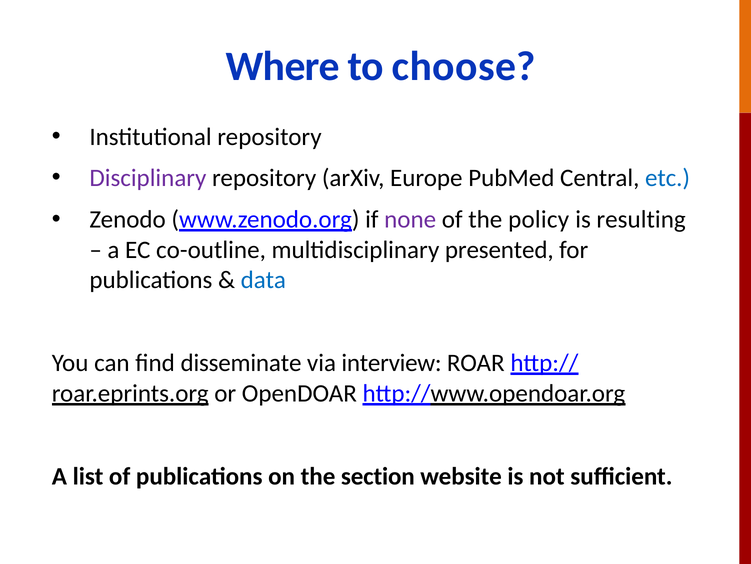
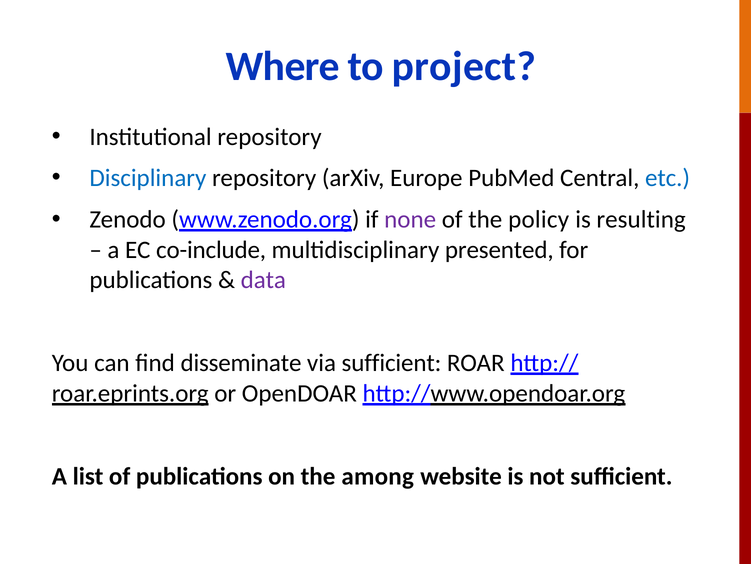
choose: choose -> project
Disciplinary colour: purple -> blue
co-outline: co-outline -> co-include
data colour: blue -> purple
via interview: interview -> sufficient
section: section -> among
